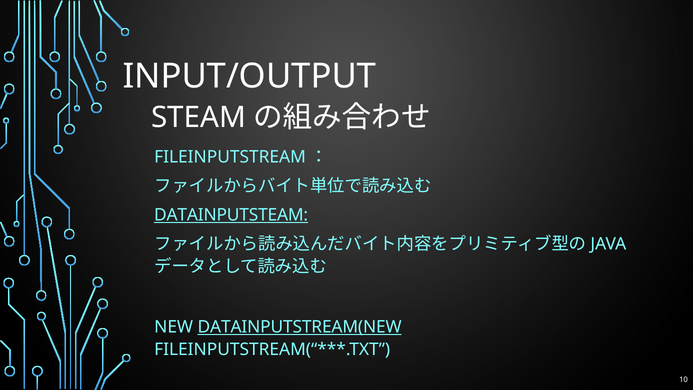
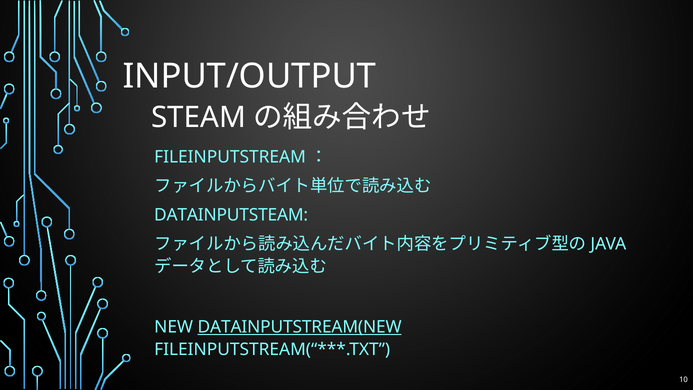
DATAINPUTSTEAM underline: present -> none
